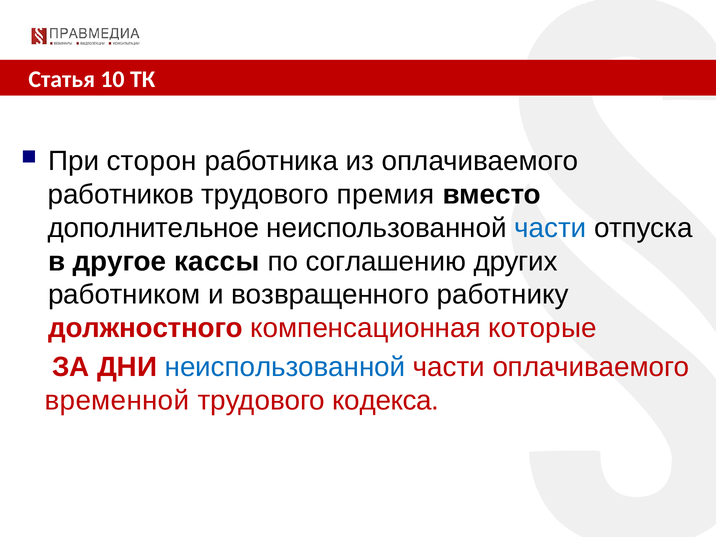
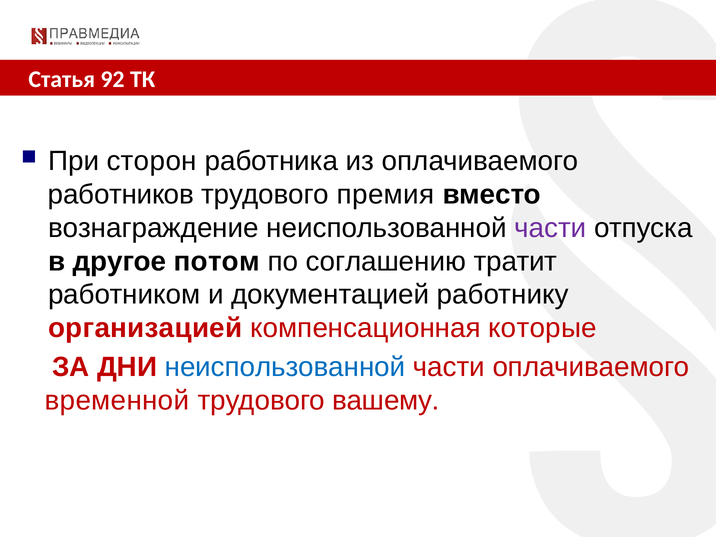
10: 10 -> 92
дополнительное: дополнительное -> вознаграждение
части at (550, 228) colour: blue -> purple
кассы: кассы -> потом
других: других -> тратит
возвращенного: возвращенного -> документацией
должностного: должностного -> организацией
кодекса: кодекса -> вашему
